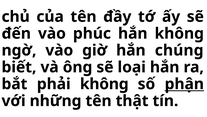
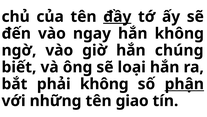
đầy underline: none -> present
phúc: phúc -> ngay
thật: thật -> giao
